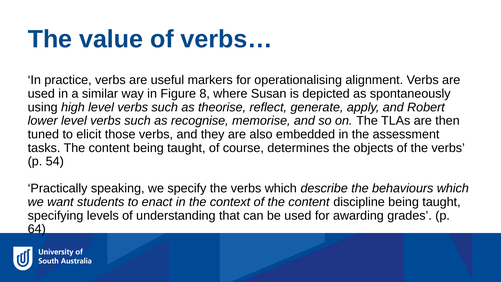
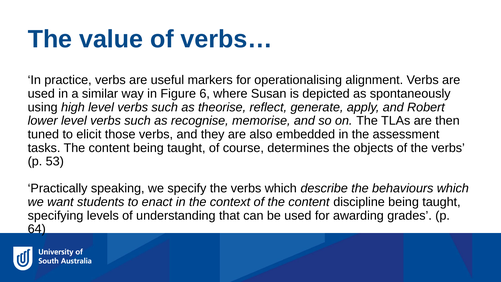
8: 8 -> 6
54: 54 -> 53
